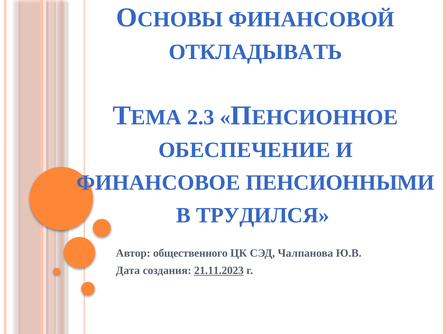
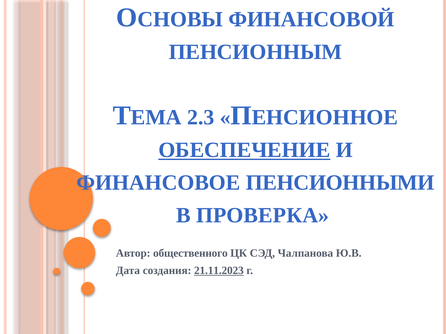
ОТКЛАДЫВАТЬ: ОТКЛАДЫВАТЬ -> ПЕНСИОННЫМ
ОБЕСПЕЧЕНИЕ underline: none -> present
ТРУДИЛСЯ: ТРУДИЛСЯ -> ПРОВЕРКА
